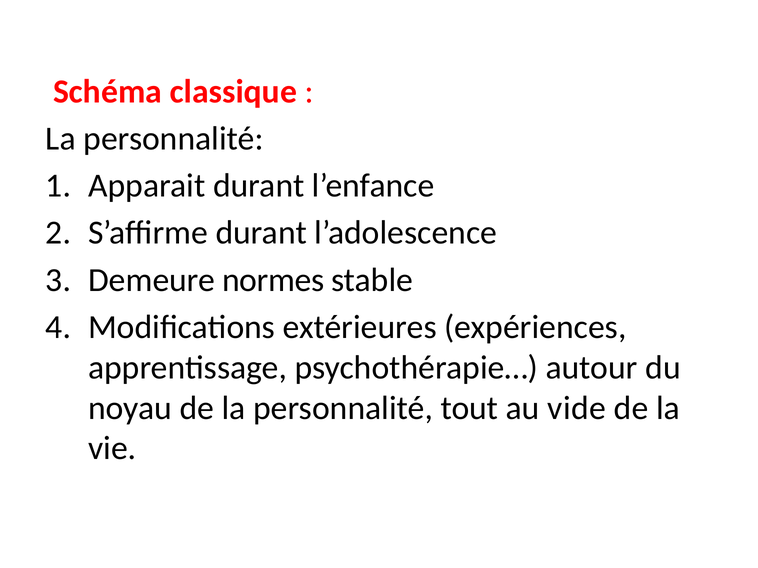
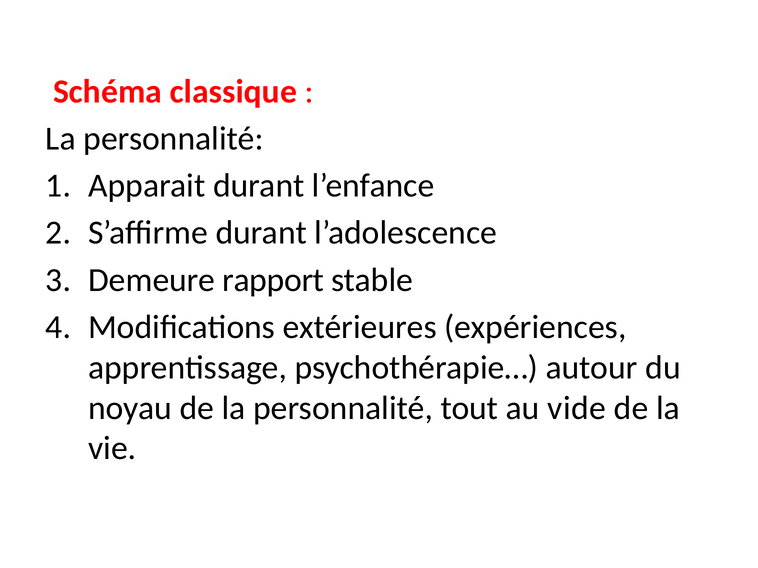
normes: normes -> rapport
